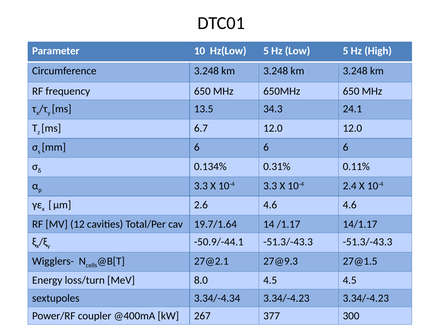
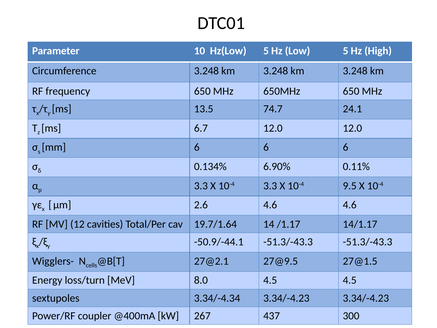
34.3: 34.3 -> 74.7
0.31%: 0.31% -> 6.90%
2.4: 2.4 -> 9.5
27@9.3: 27@9.3 -> 27@9.5
377: 377 -> 437
